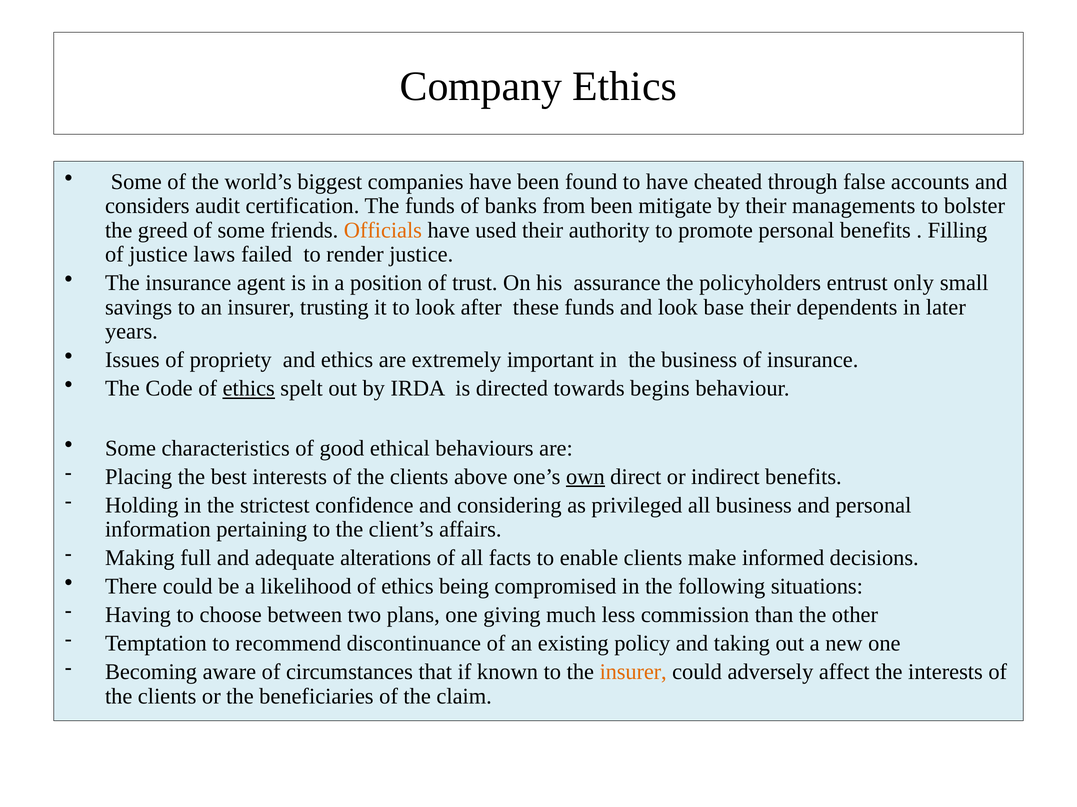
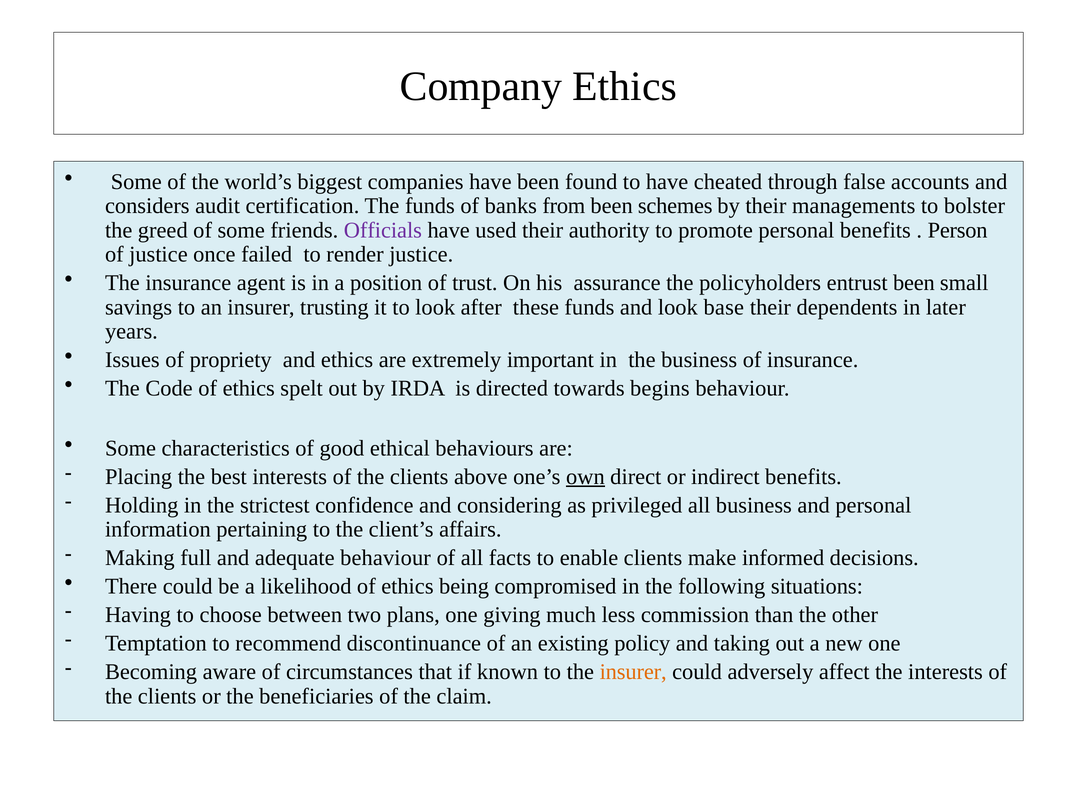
mitigate: mitigate -> schemes
Officials colour: orange -> purple
Filling: Filling -> Person
laws: laws -> once
entrust only: only -> been
ethics at (249, 389) underline: present -> none
adequate alterations: alterations -> behaviour
